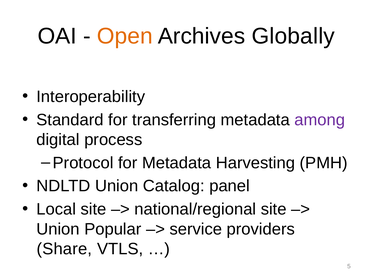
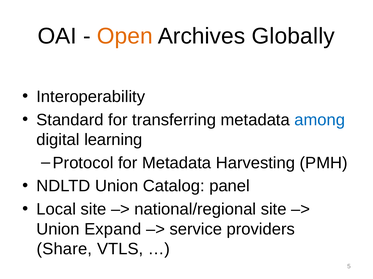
among colour: purple -> blue
process: process -> learning
Popular: Popular -> Expand
